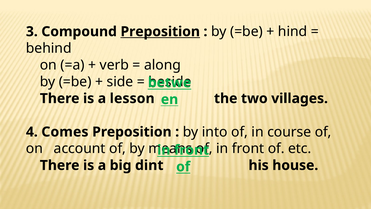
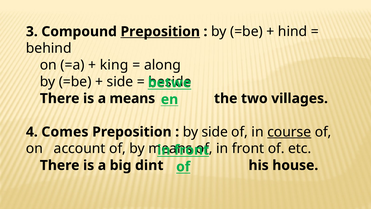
verb: verb -> king
a lesson: lesson -> means
by into: into -> side
course underline: none -> present
